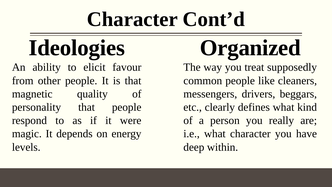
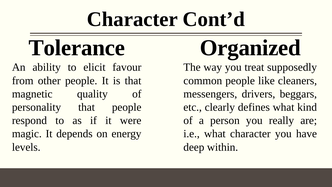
Ideologies: Ideologies -> Tolerance
